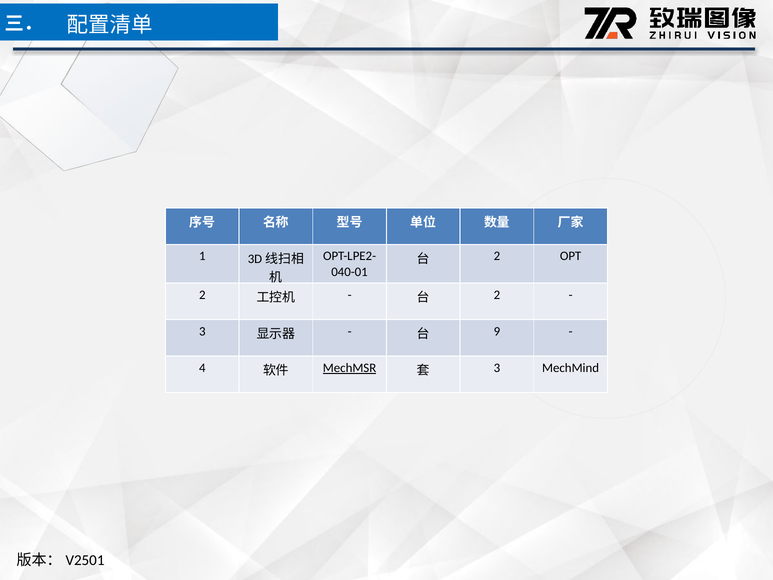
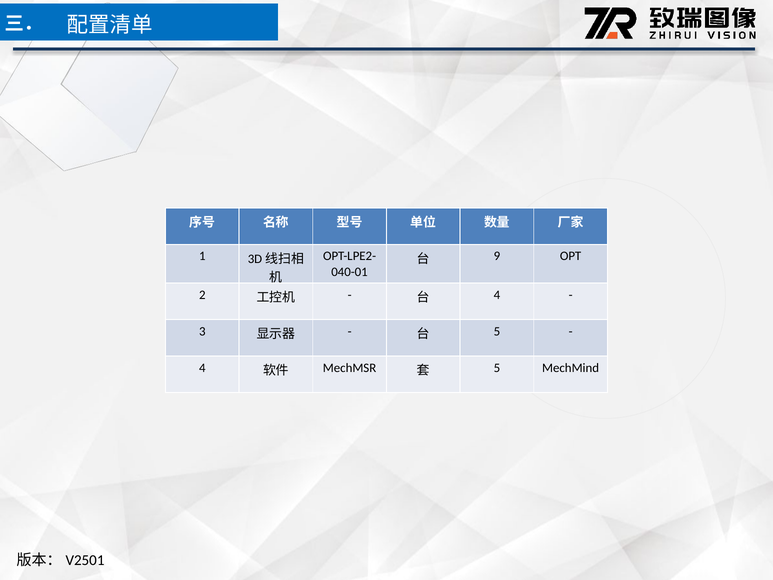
2 at (497, 256): 2 -> 9
2 at (497, 295): 2 -> 4
9 at (497, 331): 9 -> 5
MechMSR underline: present -> none
3 at (497, 368): 3 -> 5
